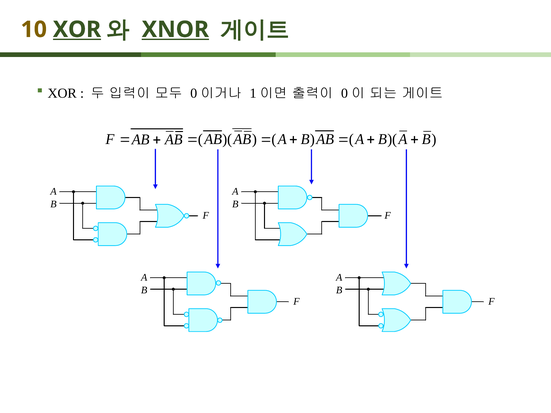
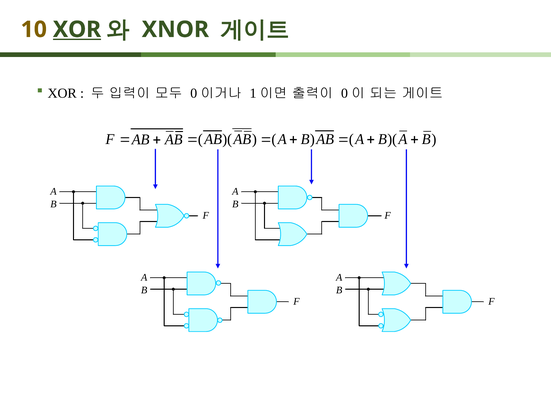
XNOR underline: present -> none
